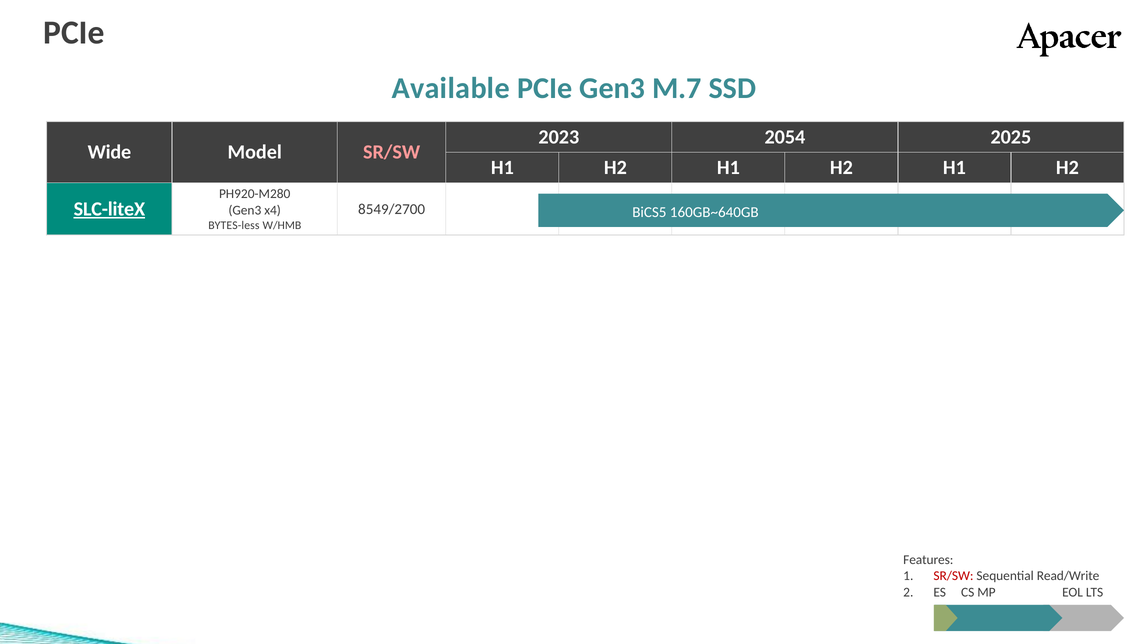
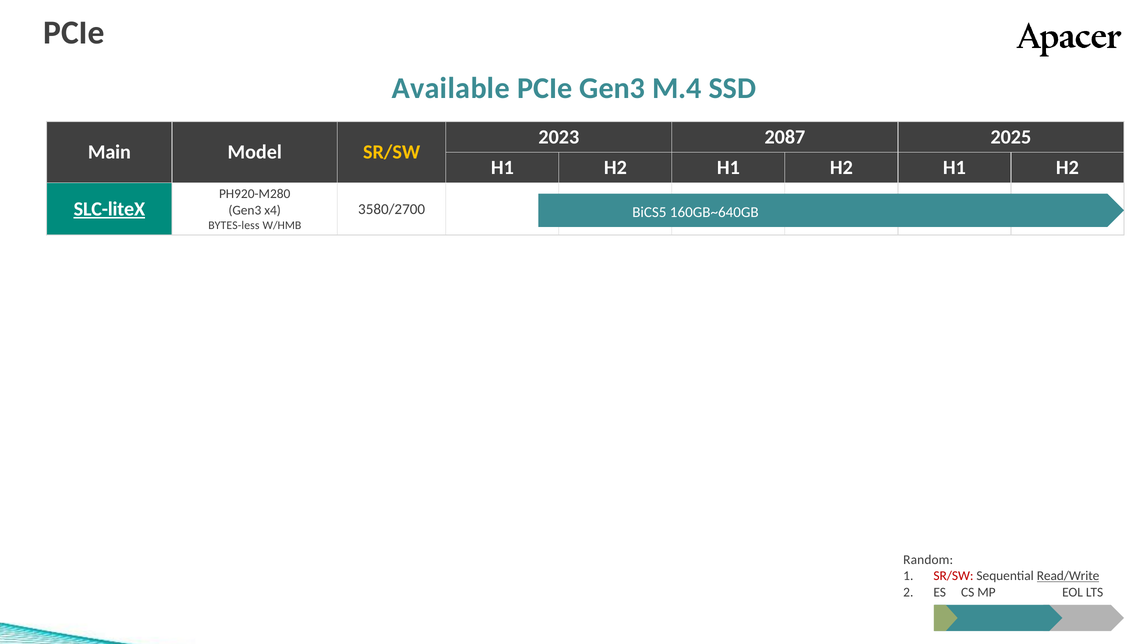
M.7: M.7 -> M.4
2054: 2054 -> 2087
Wide: Wide -> Main
SR/SW at (392, 152) colour: pink -> yellow
8549/2700: 8549/2700 -> 3580/2700
Features: Features -> Random
Read/Write underline: none -> present
